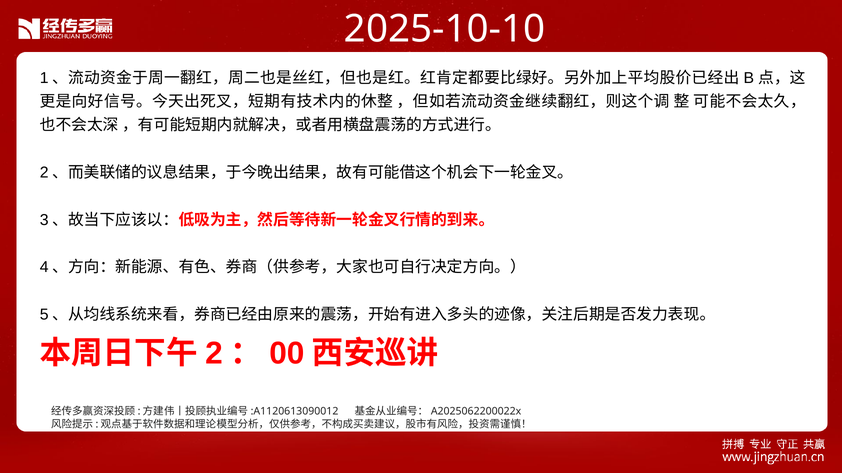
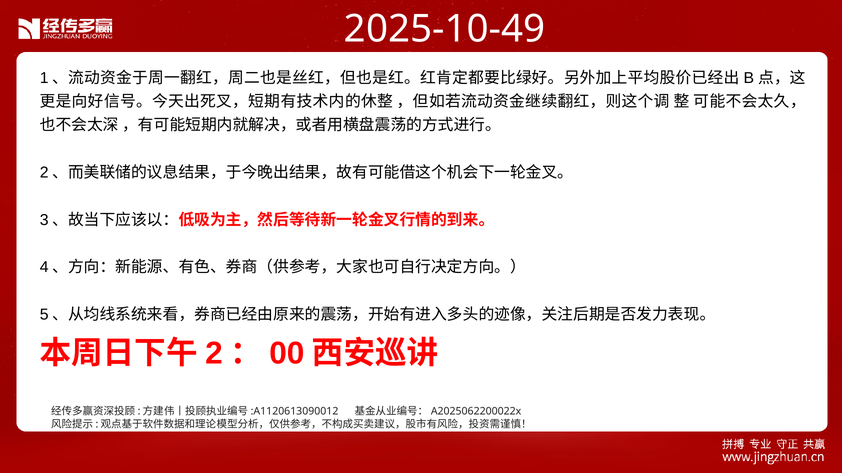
2025-10-10: 2025-10-10 -> 2025-10-49
